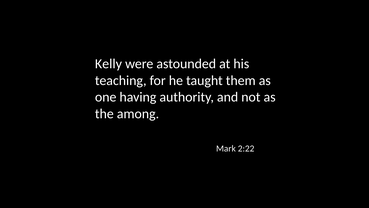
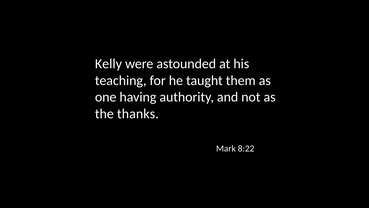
among: among -> thanks
2:22: 2:22 -> 8:22
